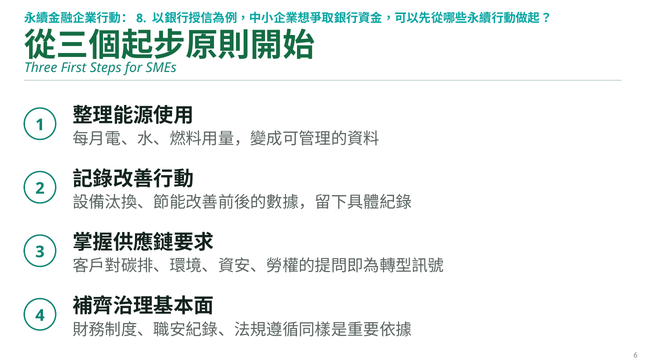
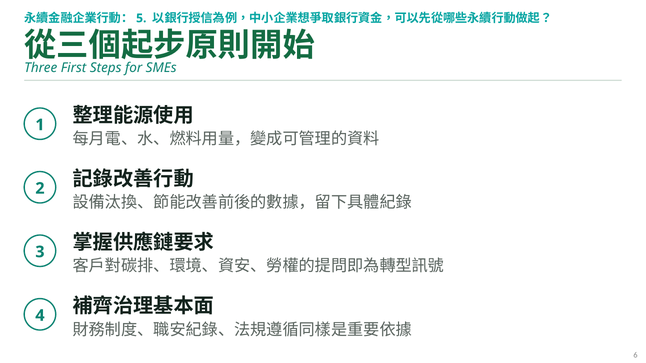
8: 8 -> 5
